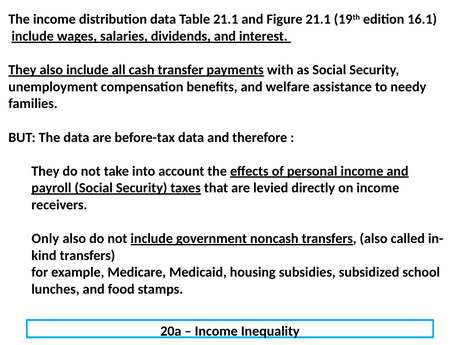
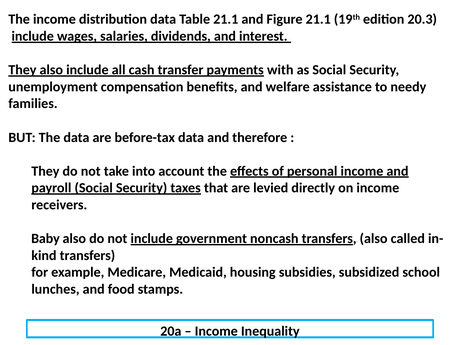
16.1: 16.1 -> 20.3
Only: Only -> Baby
